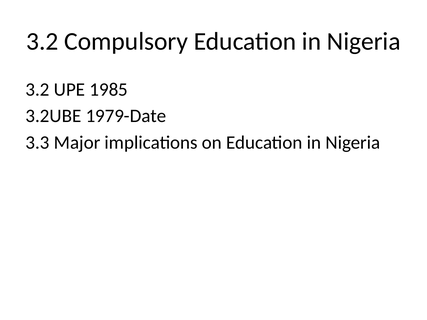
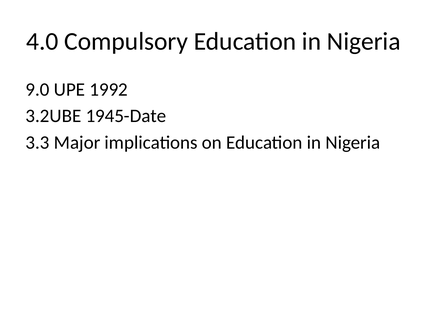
3.2 at (42, 41): 3.2 -> 4.0
3.2 at (38, 90): 3.2 -> 9.0
1985: 1985 -> 1992
1979-Date: 1979-Date -> 1945-Date
